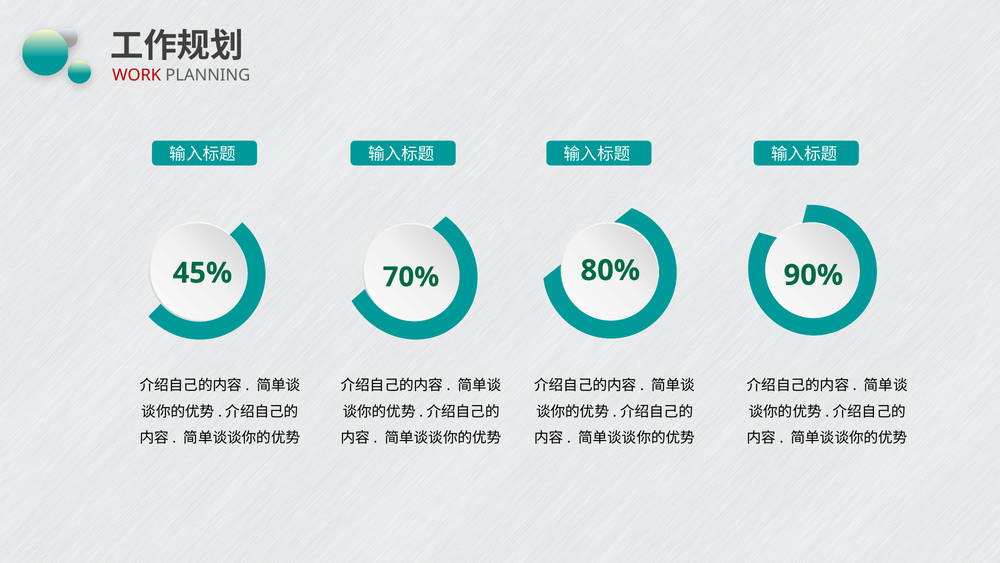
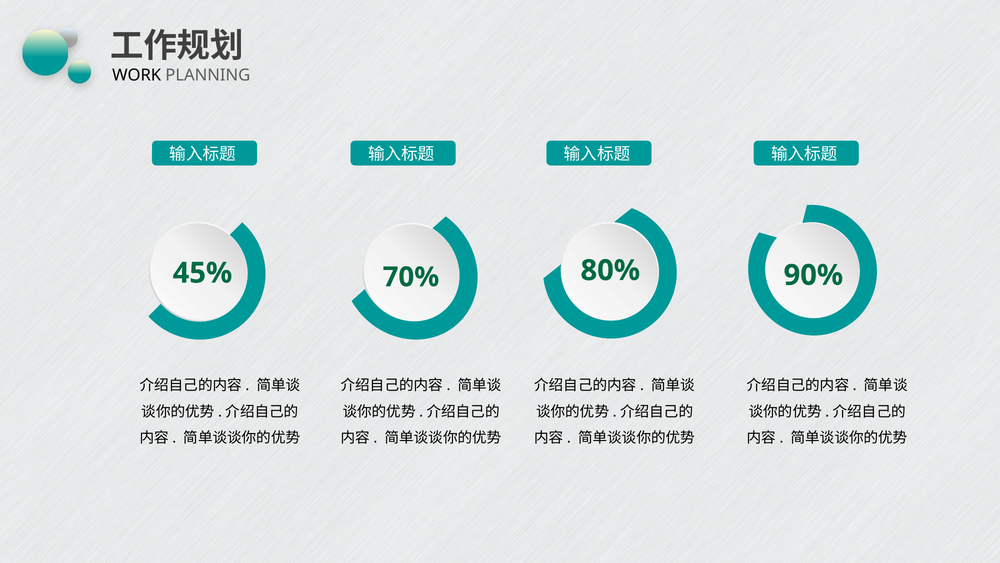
WORK colour: red -> black
